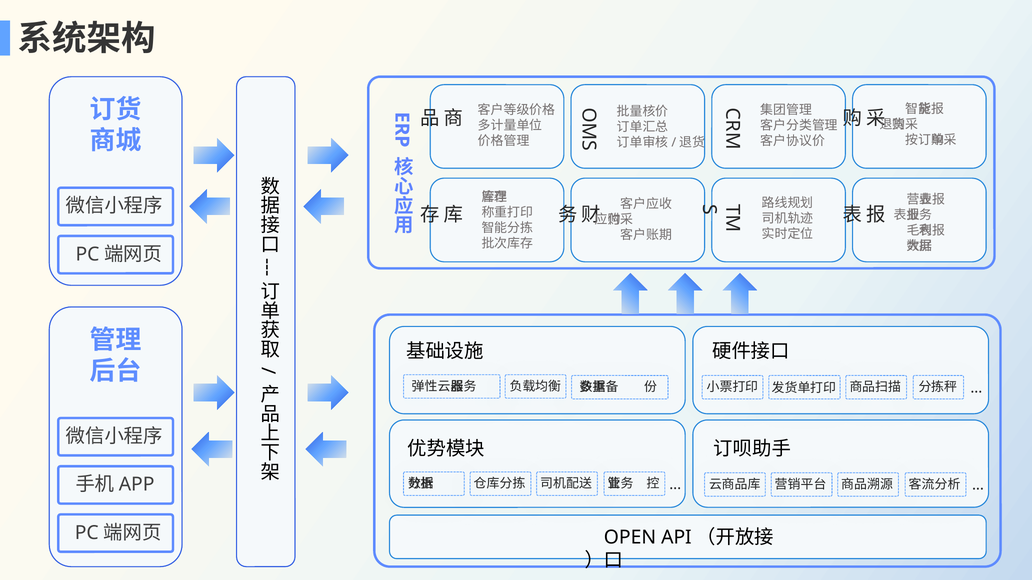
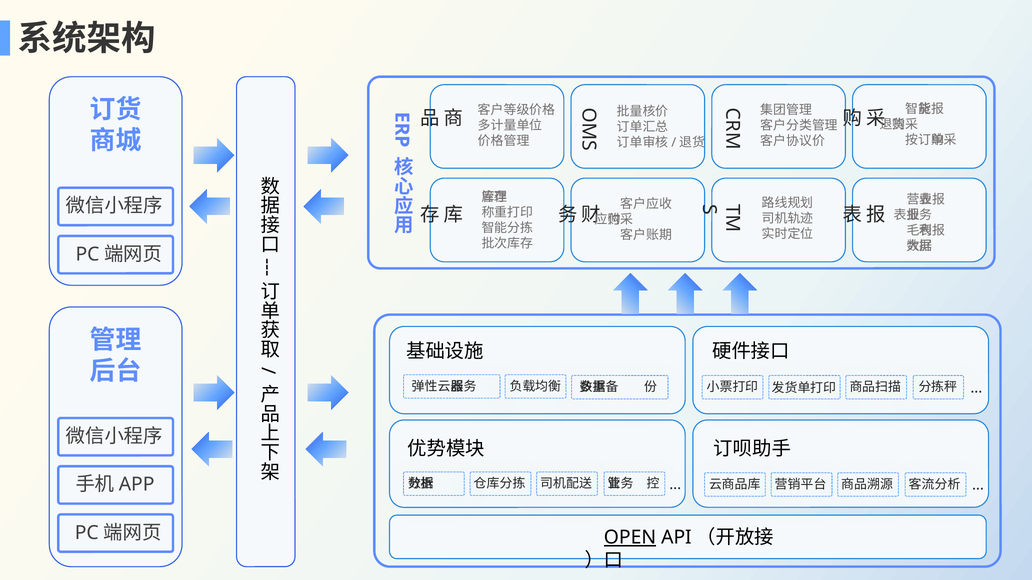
OPEN underline: none -> present
